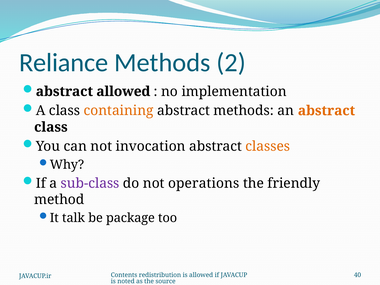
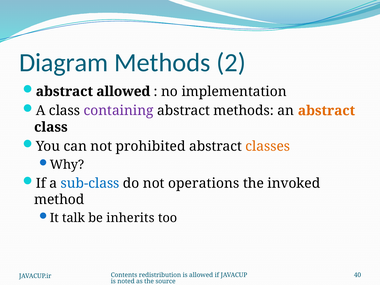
Reliance: Reliance -> Diagram
containing colour: orange -> purple
invocation: invocation -> prohibited
sub-class colour: purple -> blue
friendly: friendly -> invoked
package: package -> inherits
